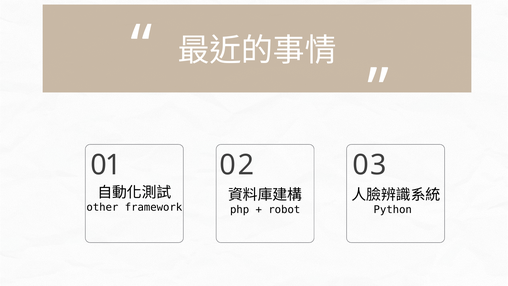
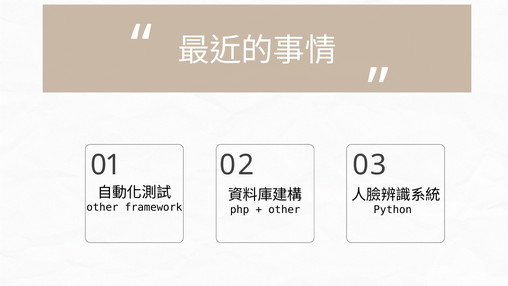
robot at (284, 210): robot -> other
